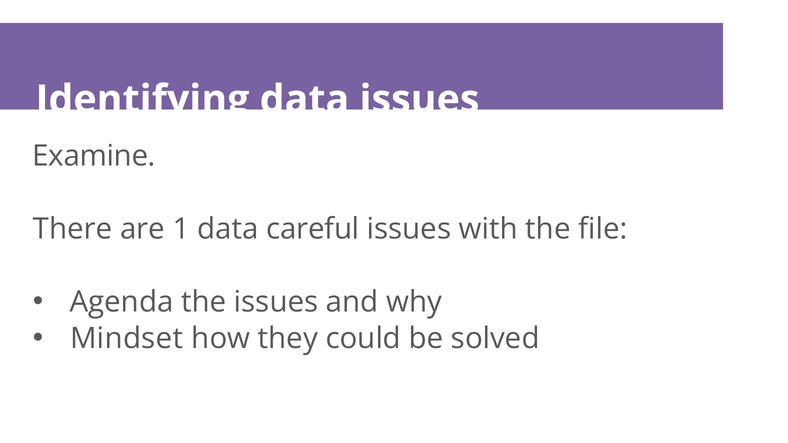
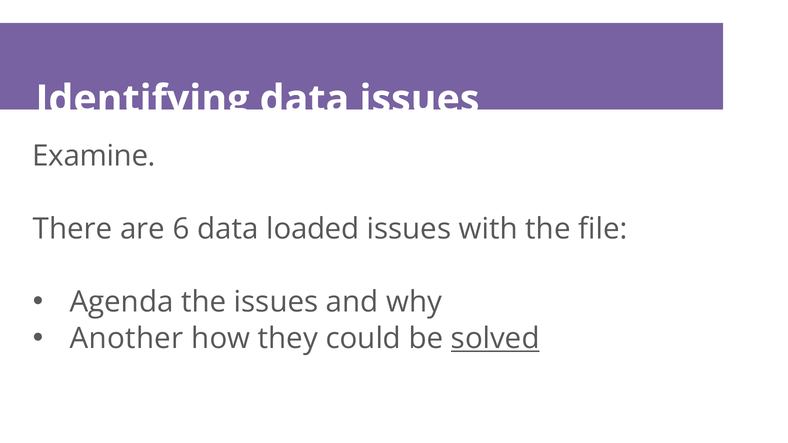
1: 1 -> 6
careful: careful -> loaded
Mindset: Mindset -> Another
solved underline: none -> present
